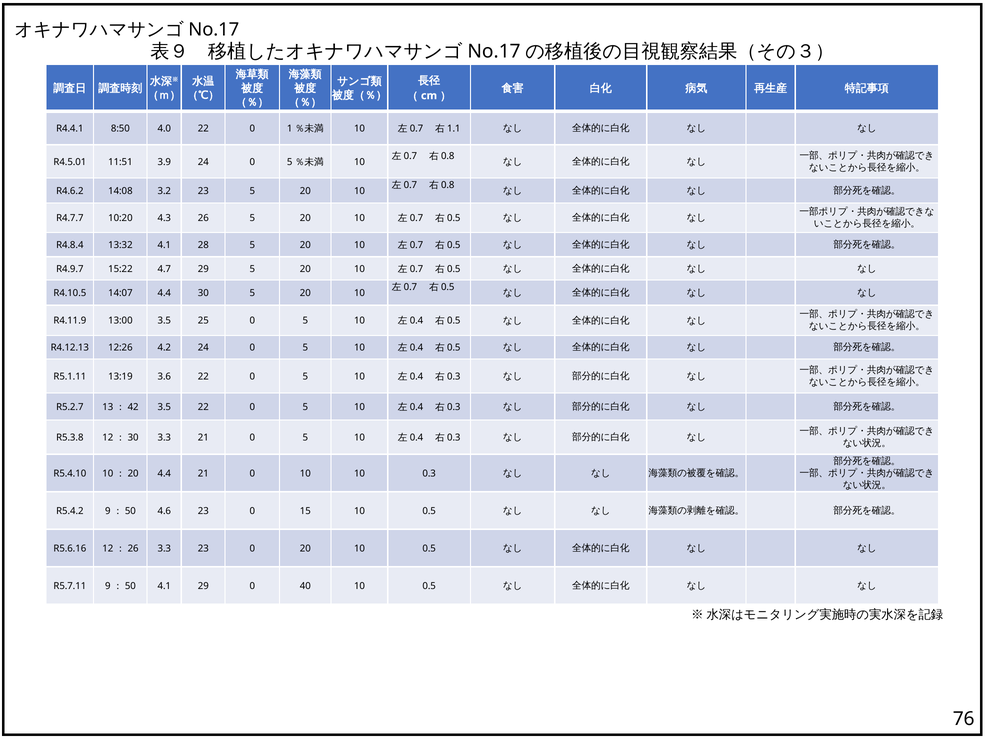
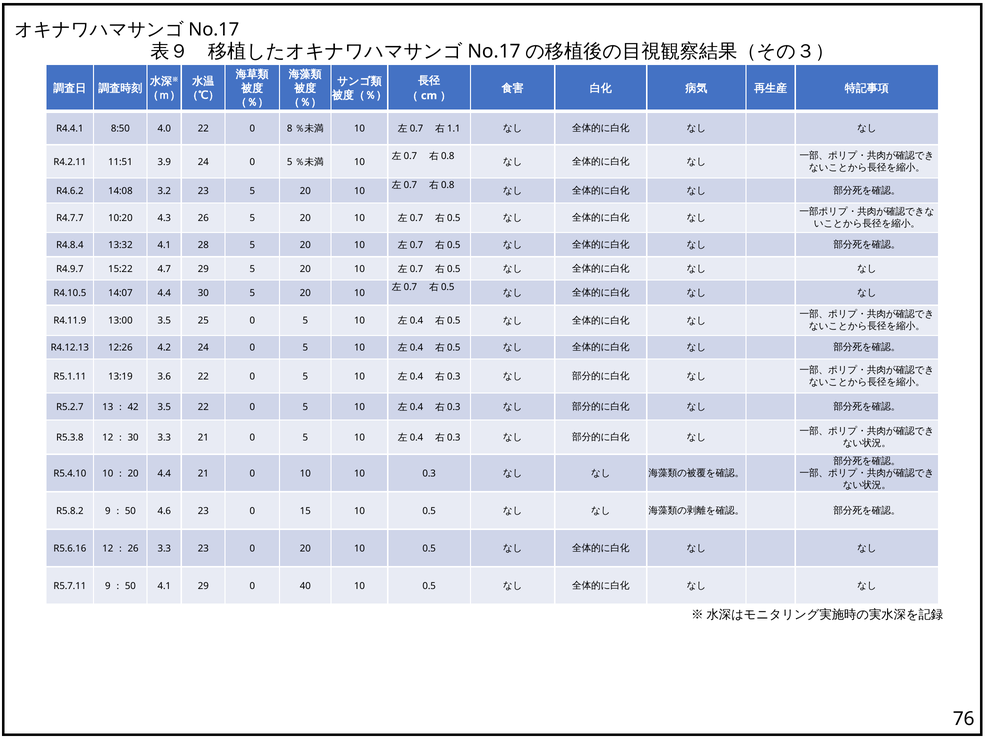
1: 1 -> 8
R4.5.01: R4.5.01 -> R4.2.11
R5.4.2: R5.4.2 -> R5.8.2
